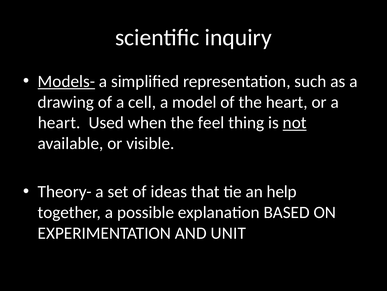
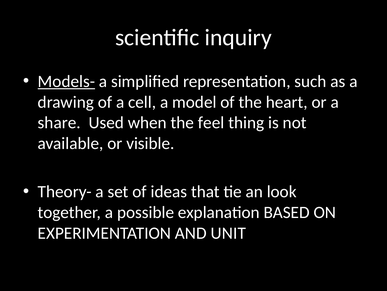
heart at (59, 122): heart -> share
not underline: present -> none
help: help -> look
